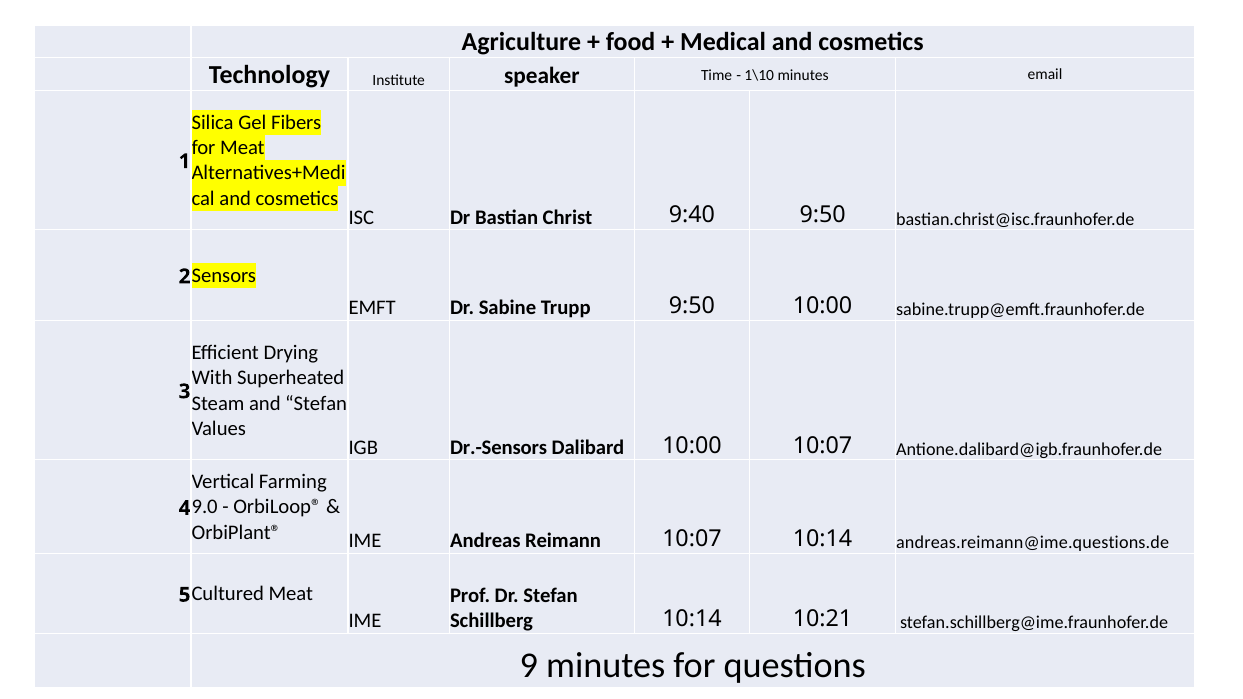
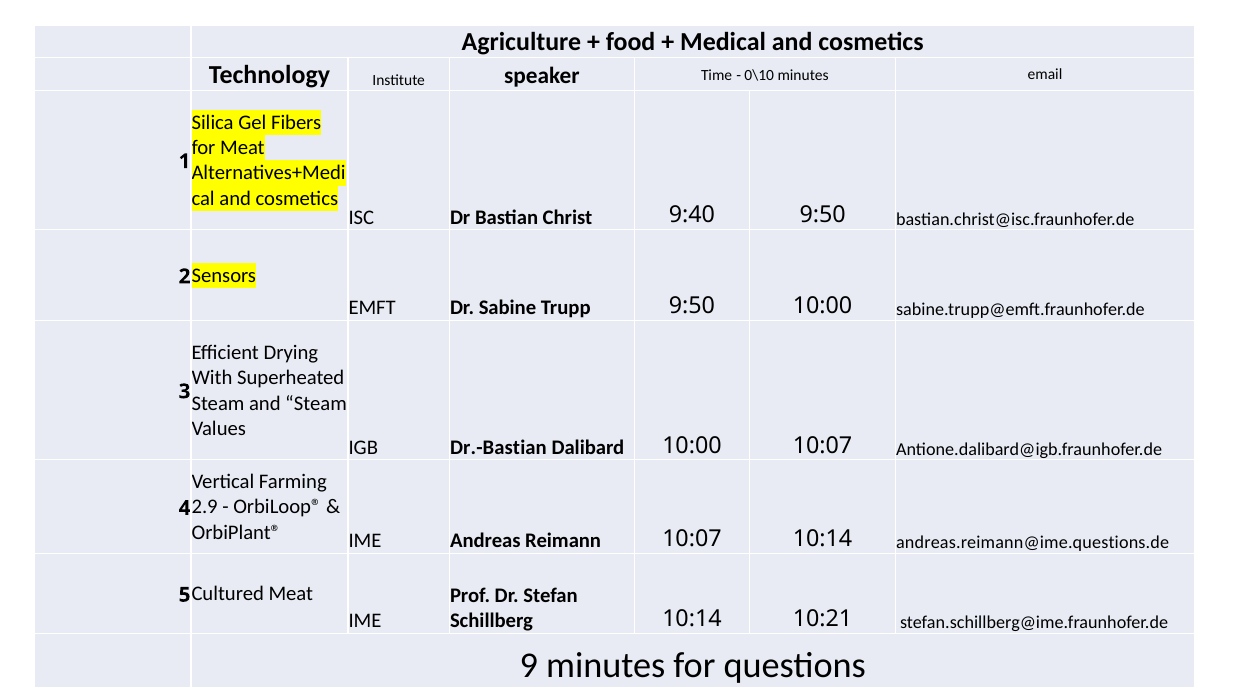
1\10: 1\10 -> 0\10
and Stefan: Stefan -> Steam
Dr.-Sensors: Dr.-Sensors -> Dr.-Bastian
9.0: 9.0 -> 2.9
